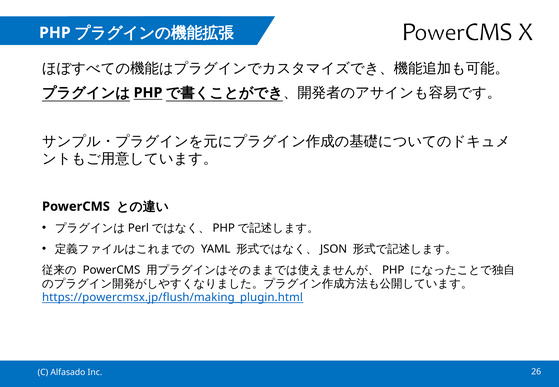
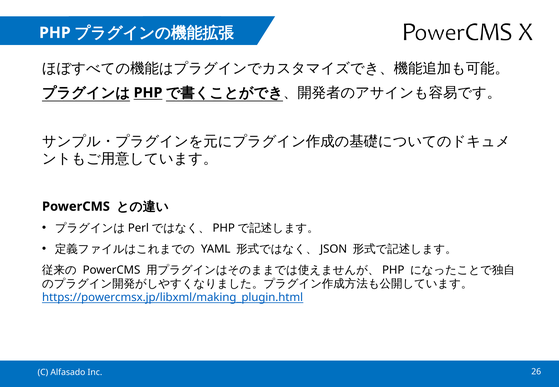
https://powercmsx.jp/flush/making_plugin.html: https://powercmsx.jp/flush/making_plugin.html -> https://powercmsx.jp/libxml/making_plugin.html
